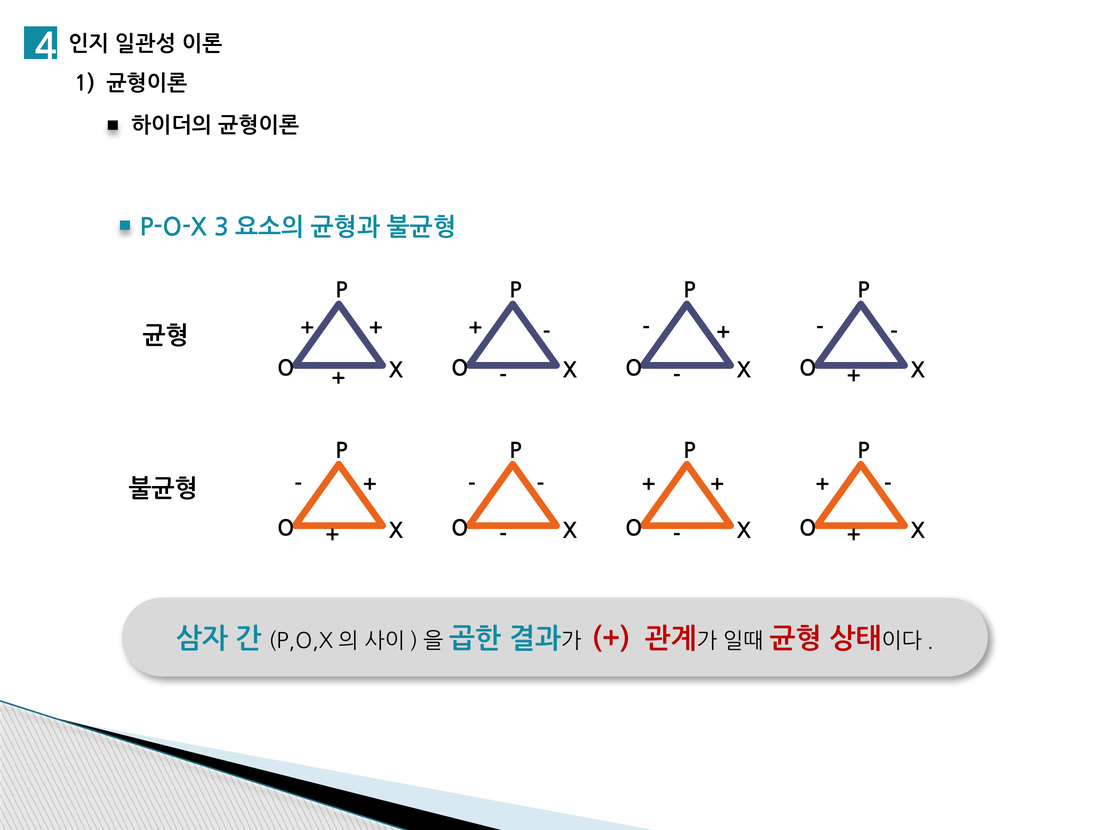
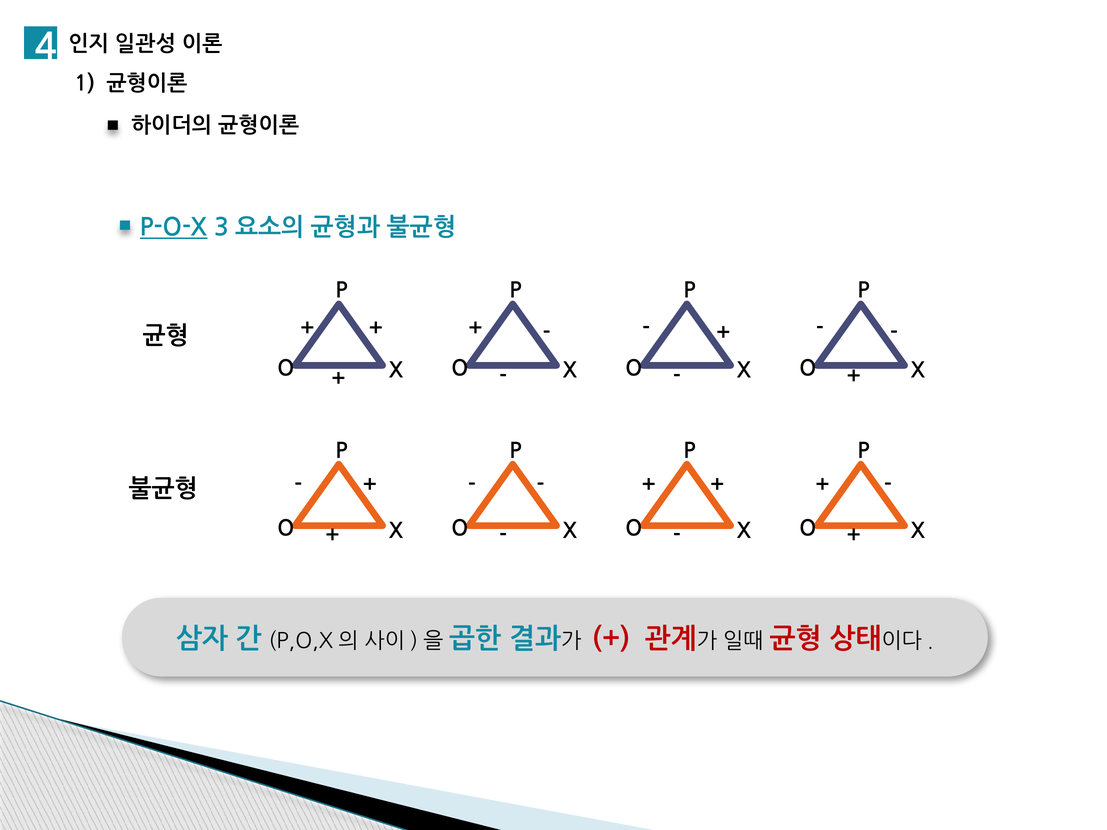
P-O-X underline: none -> present
